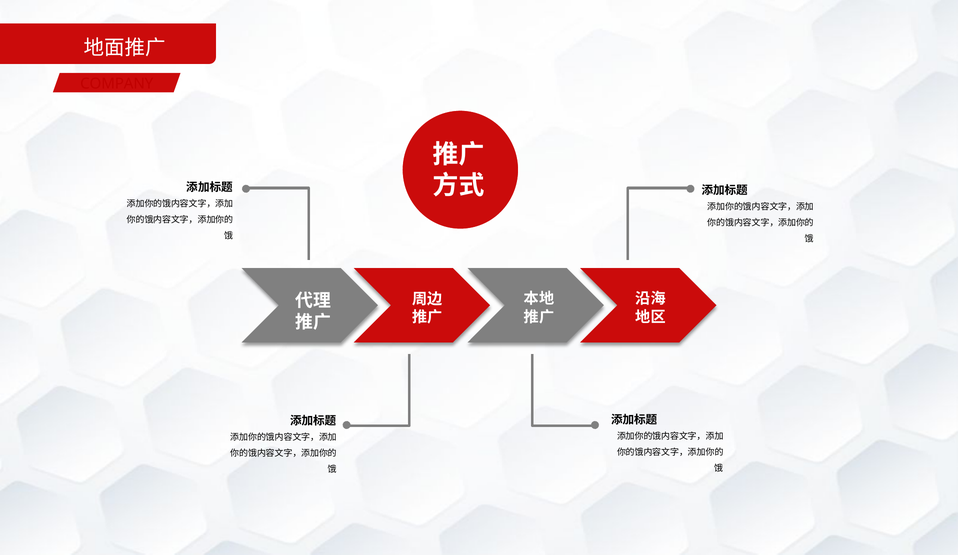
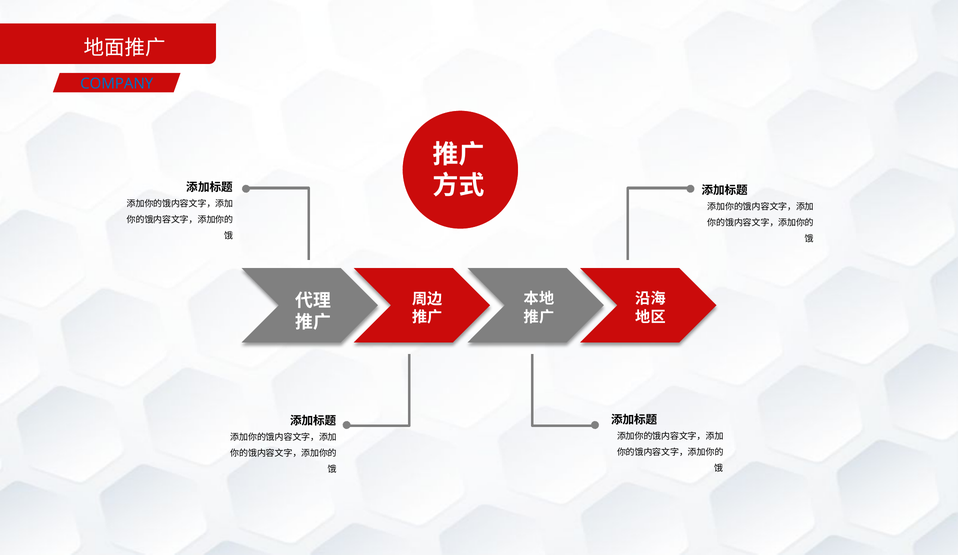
COMPANY colour: red -> blue
